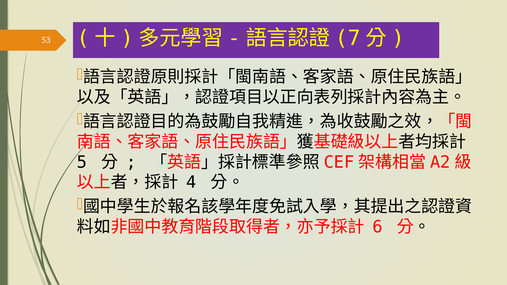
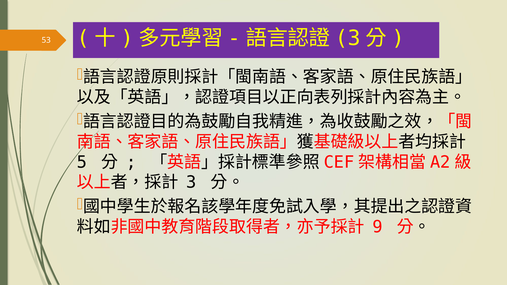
7 at (348, 38): 7 -> 3
4 at (191, 183): 4 -> 3
6: 6 -> 9
